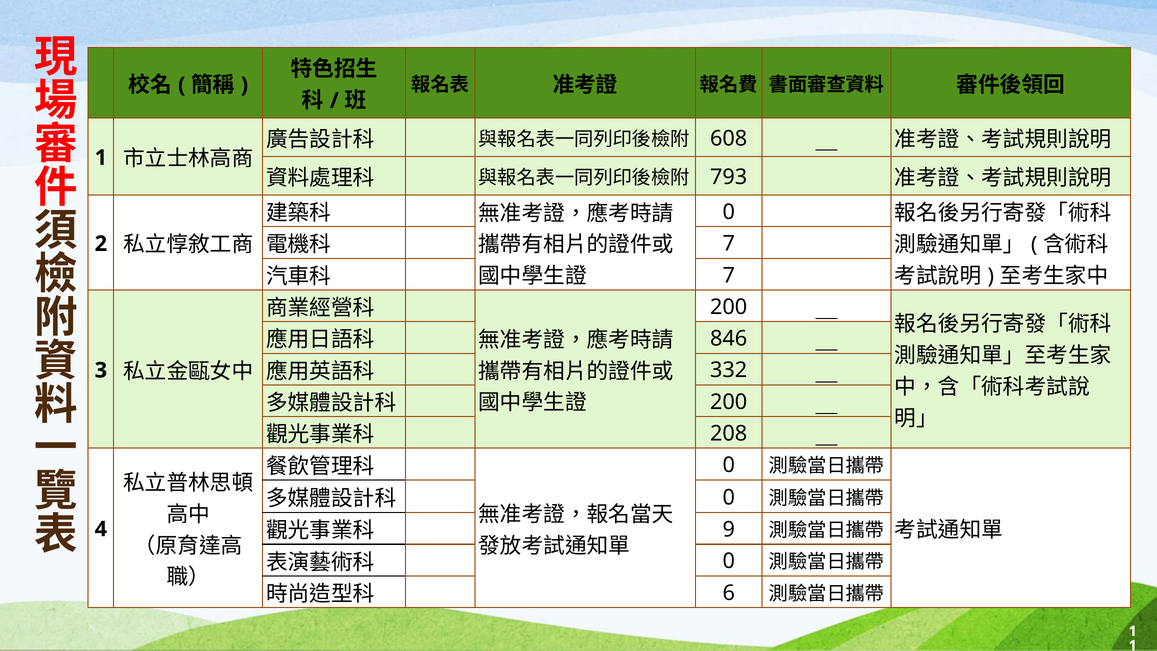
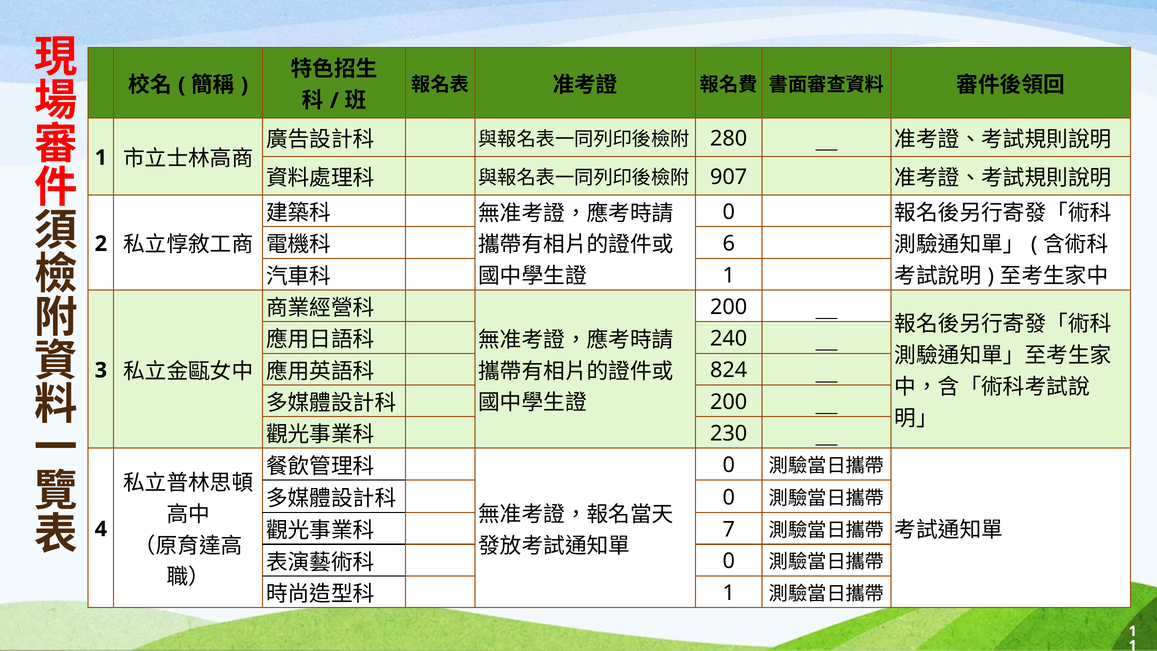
608: 608 -> 280
793: 793 -> 907
7 at (729, 244): 7 -> 6
7 at (729, 275): 7 -> 1
846: 846 -> 240
332: 332 -> 824
208: 208 -> 230
9: 9 -> 7
6 at (729, 593): 6 -> 1
